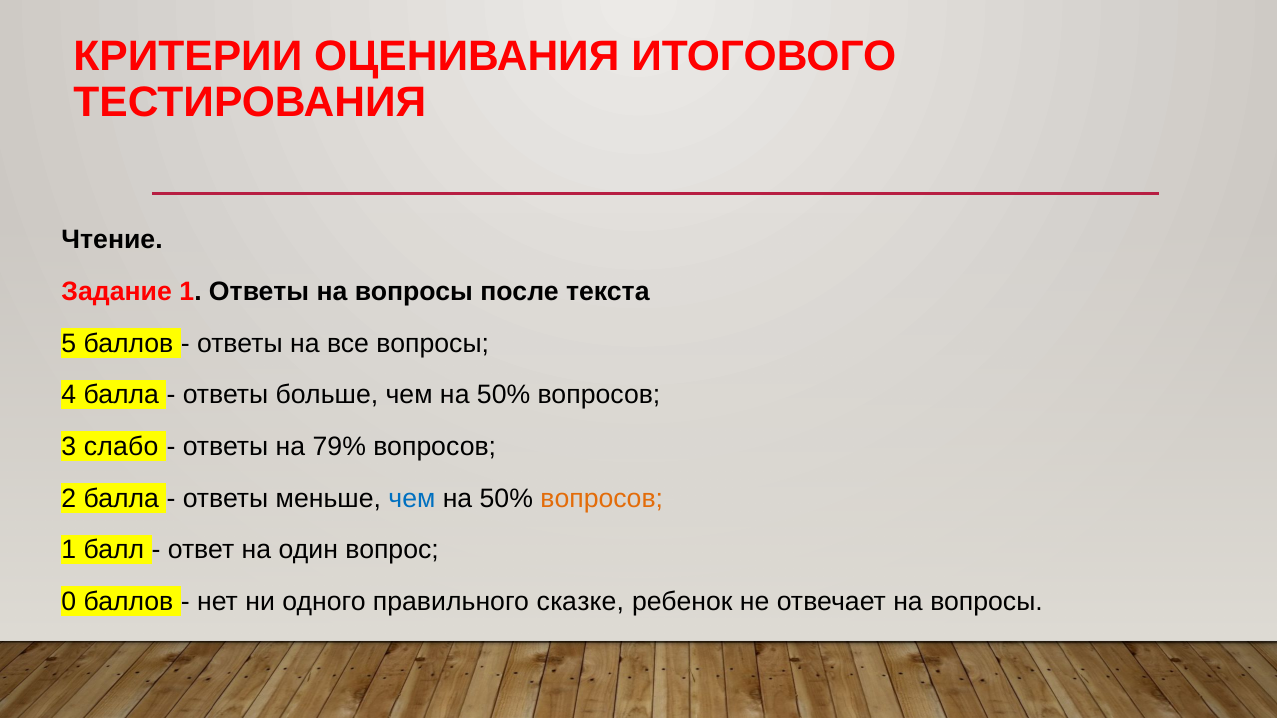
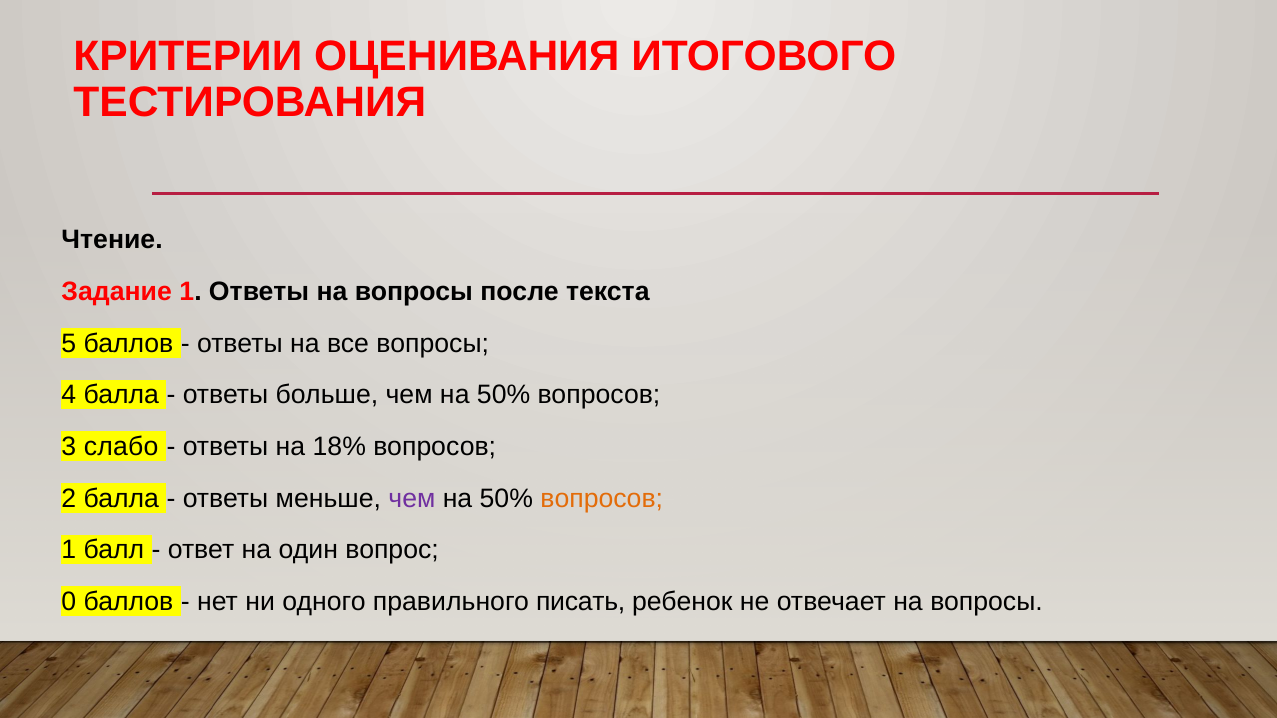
79%: 79% -> 18%
чем at (412, 498) colour: blue -> purple
сказке: сказке -> писать
